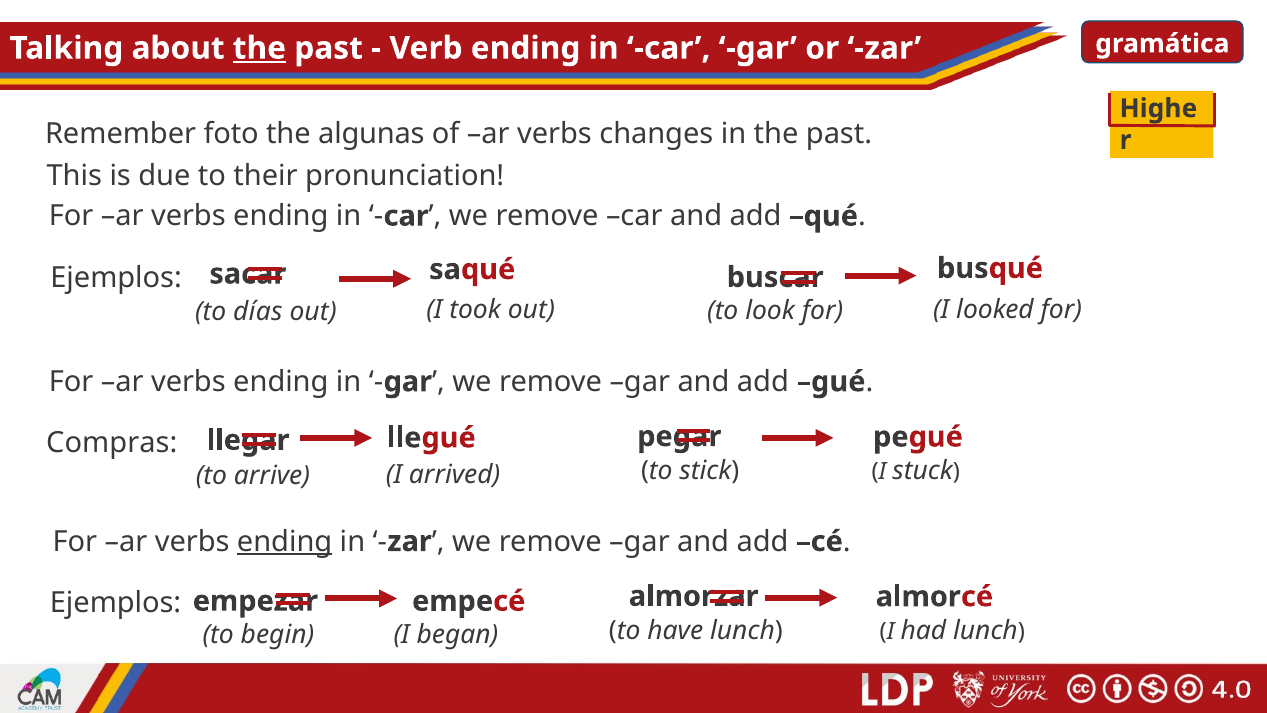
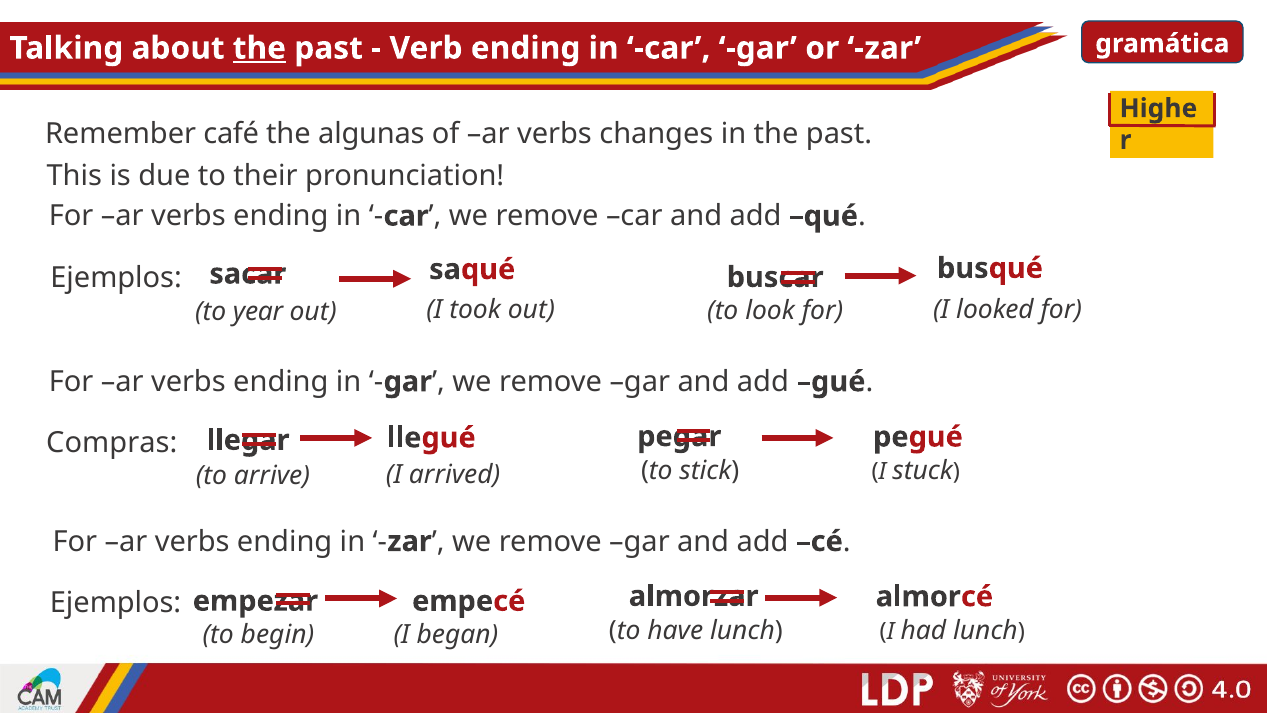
foto: foto -> café
días: días -> year
ending at (285, 541) underline: present -> none
